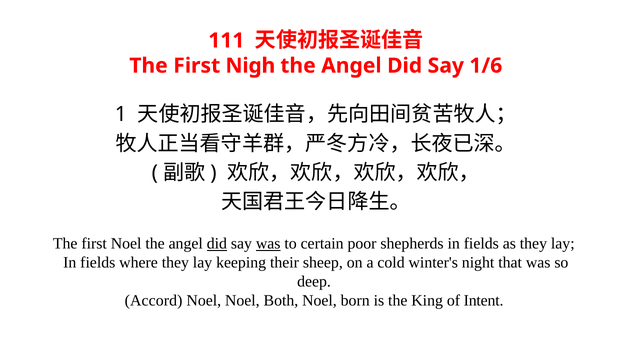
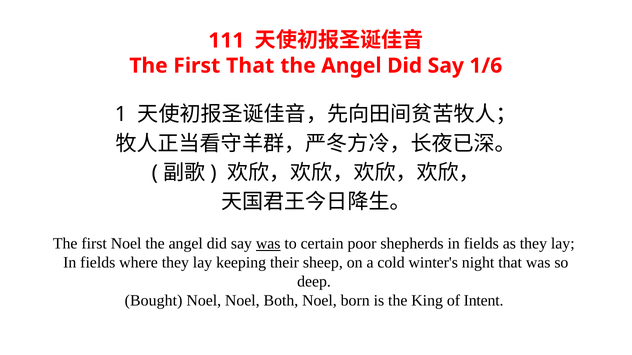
First Nigh: Nigh -> That
did at (217, 244) underline: present -> none
Accord: Accord -> Bought
